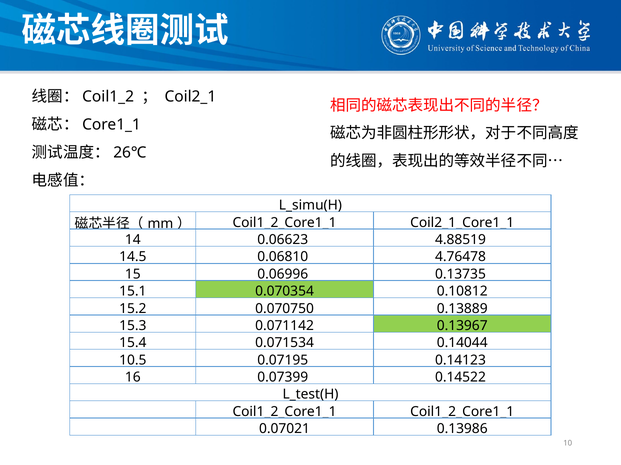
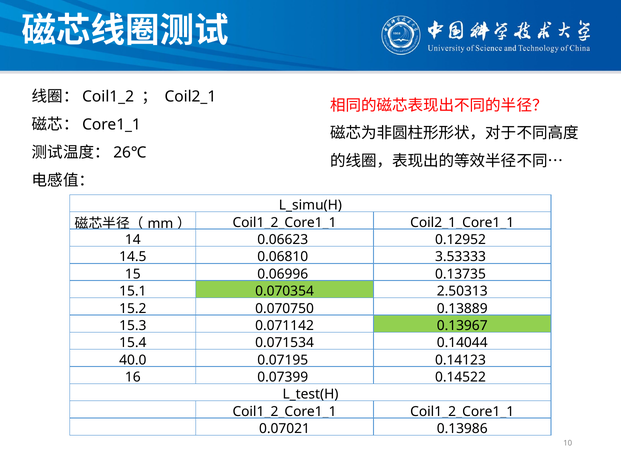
4.88519: 4.88519 -> 0.12952
4.76478: 4.76478 -> 3.53333
0.10812: 0.10812 -> 2.50313
10.5: 10.5 -> 40.0
